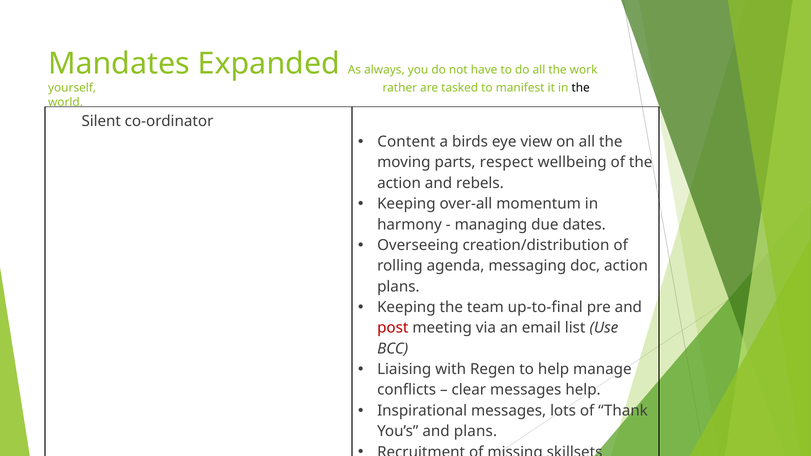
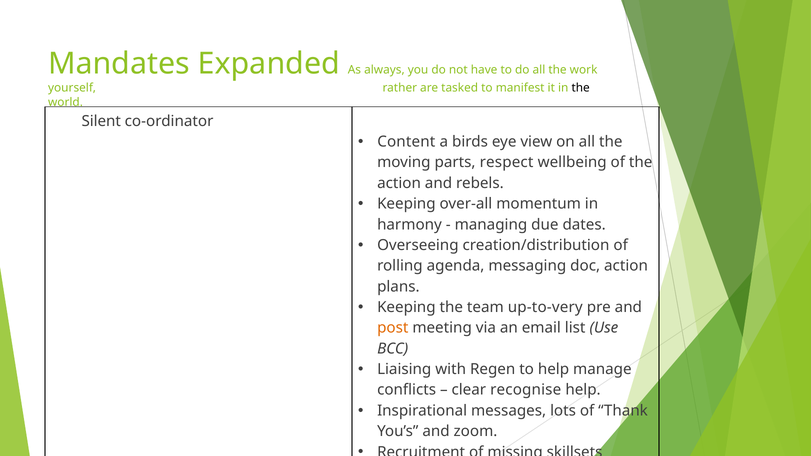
up-to-final: up-to-final -> up-to-very
post colour: red -> orange
clear messages: messages -> recognise
and plans: plans -> zoom
